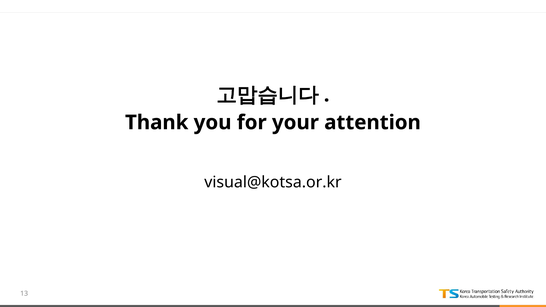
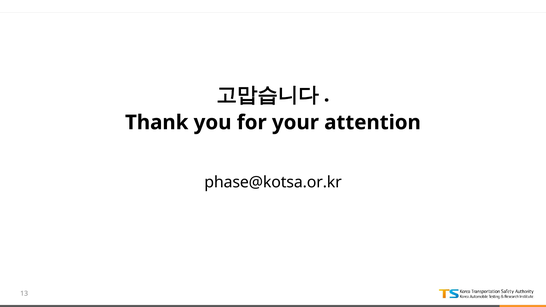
visual@kotsa.or.kr: visual@kotsa.or.kr -> phase@kotsa.or.kr
